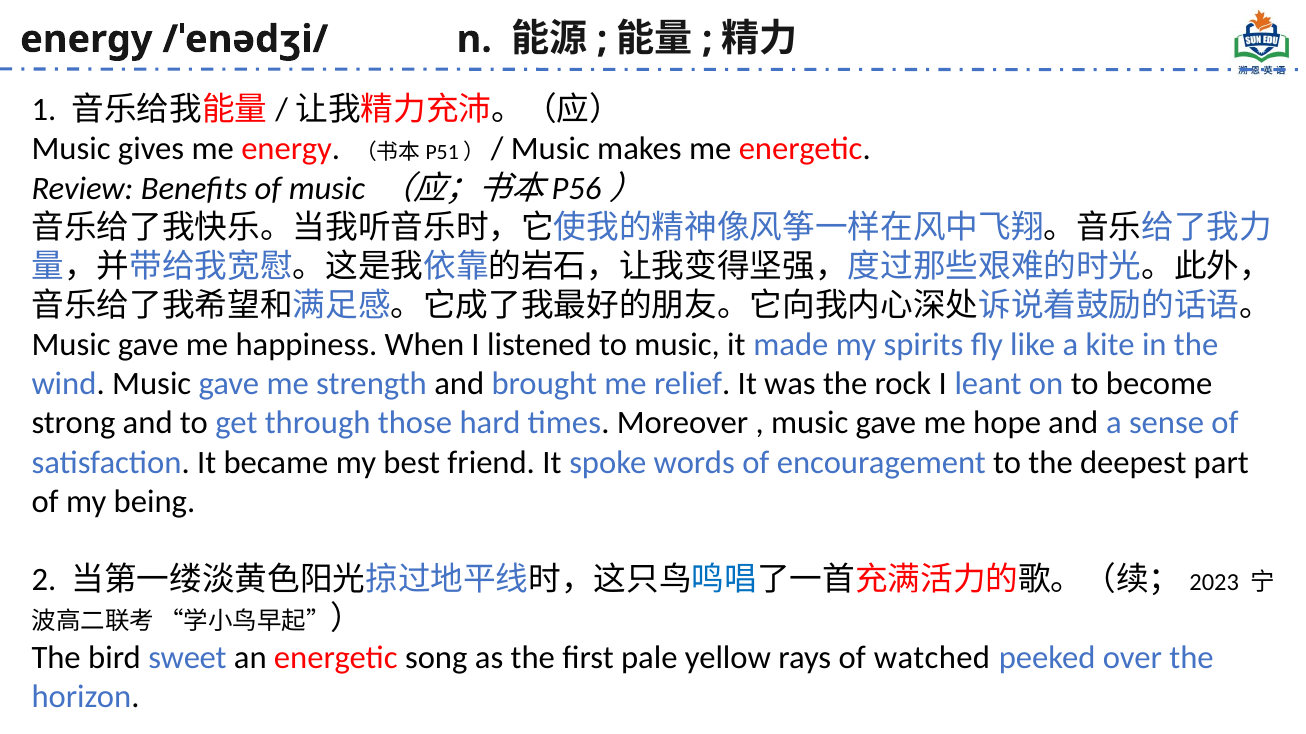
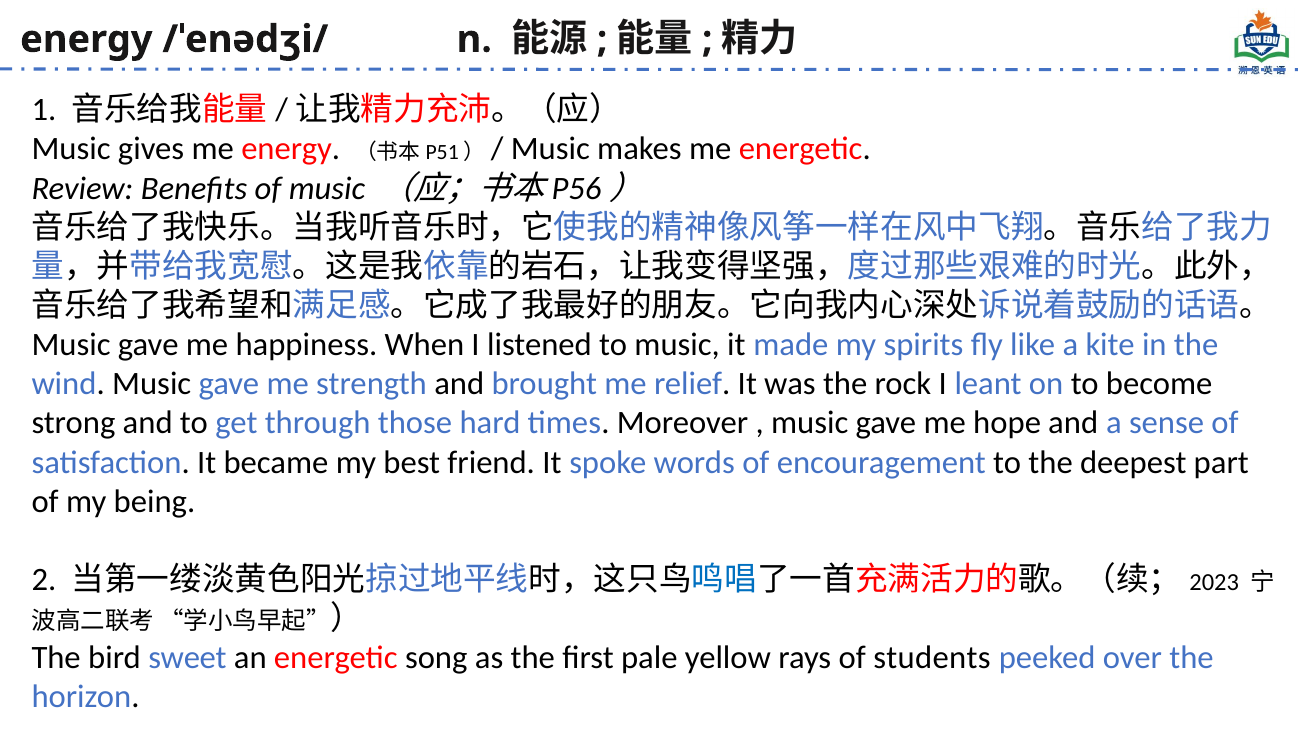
watched: watched -> students
